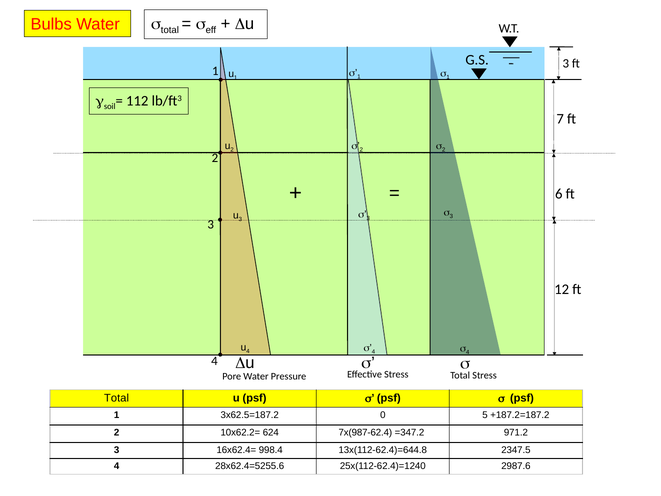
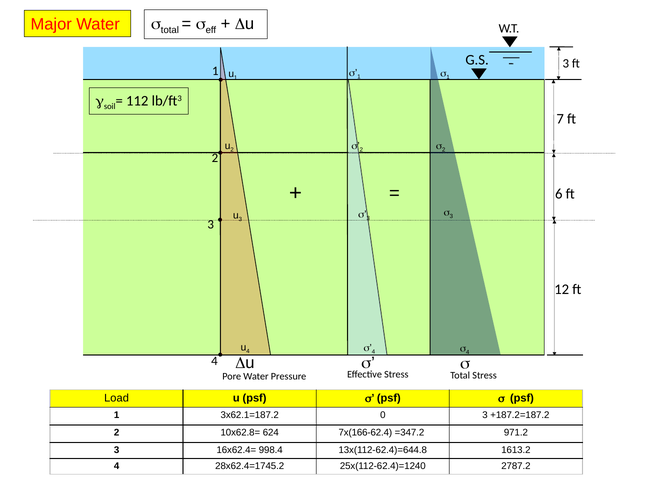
Bulbs: Bulbs -> Major
Total at (117, 398): Total -> Load
3x62.5=187.2: 3x62.5=187.2 -> 3x62.1=187.2
0 5: 5 -> 3
10x62.2=: 10x62.2= -> 10x62.8=
7x(987-62.4: 7x(987-62.4 -> 7x(166-62.4
2347.5: 2347.5 -> 1613.2
28x62.4=5255.6: 28x62.4=5255.6 -> 28x62.4=1745.2
2987.6: 2987.6 -> 2787.2
